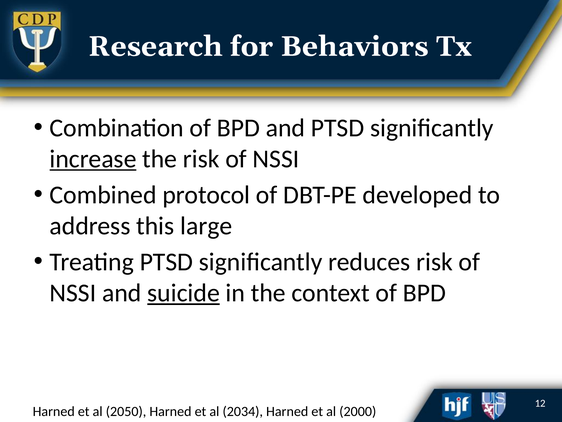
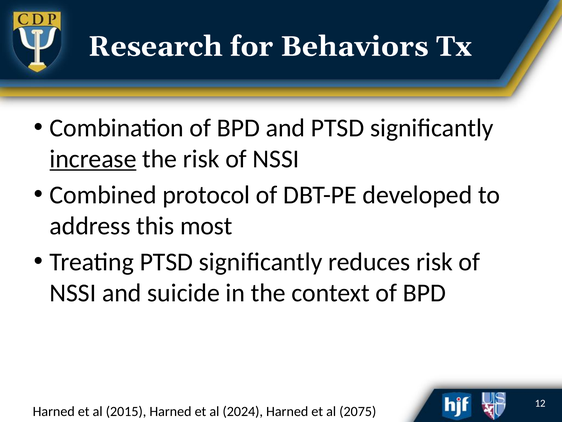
large: large -> most
suicide underline: present -> none
2050: 2050 -> 2015
2034: 2034 -> 2024
2000: 2000 -> 2075
